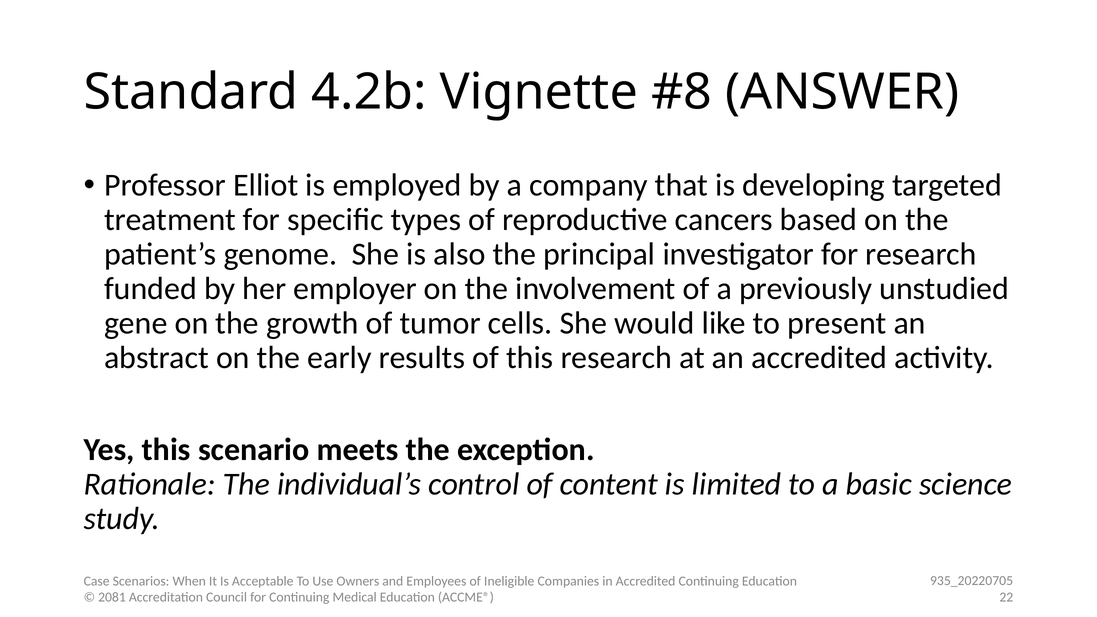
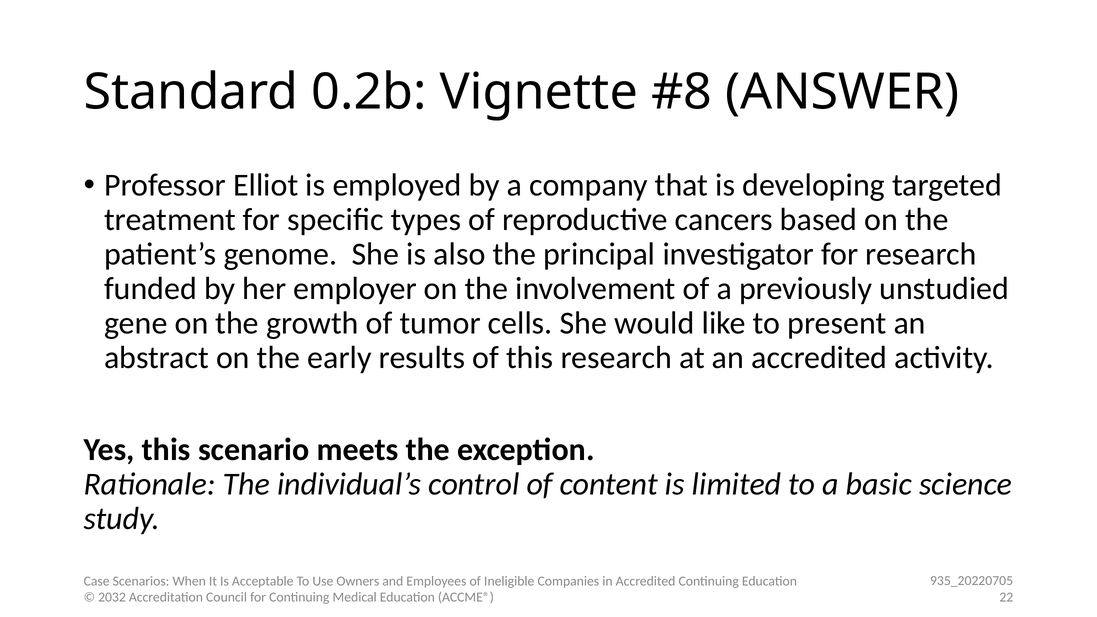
4.2b: 4.2b -> 0.2b
2081: 2081 -> 2032
